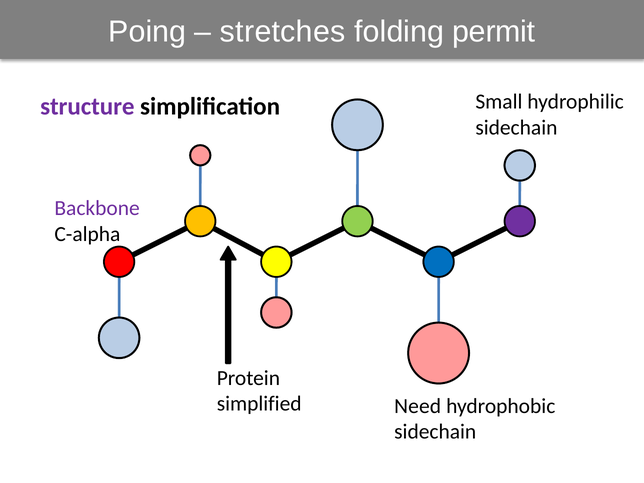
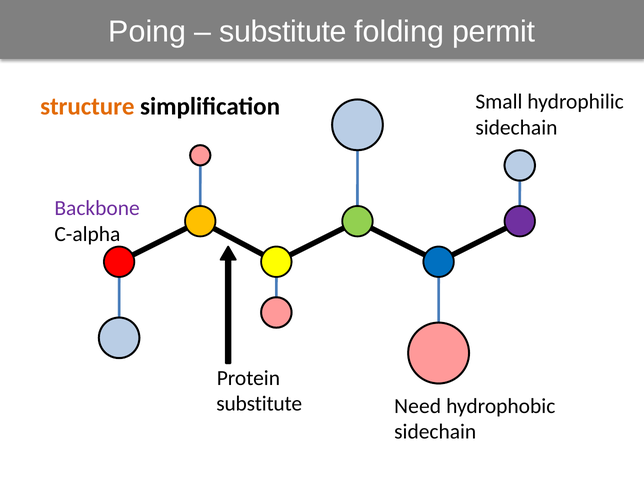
stretches at (283, 32): stretches -> substitute
structure colour: purple -> orange
simplified at (259, 404): simplified -> substitute
